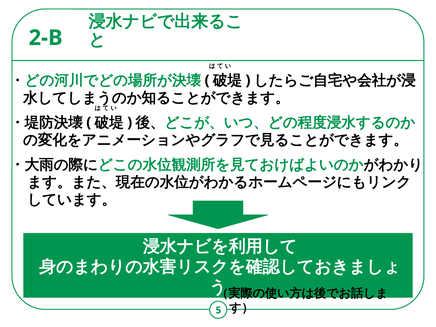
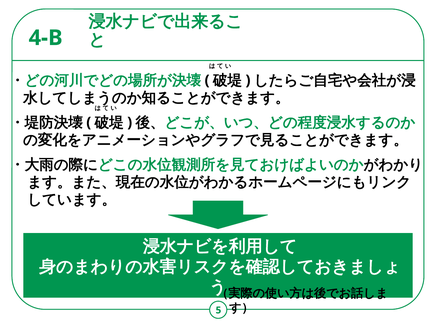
2-B: 2-B -> 4-B
